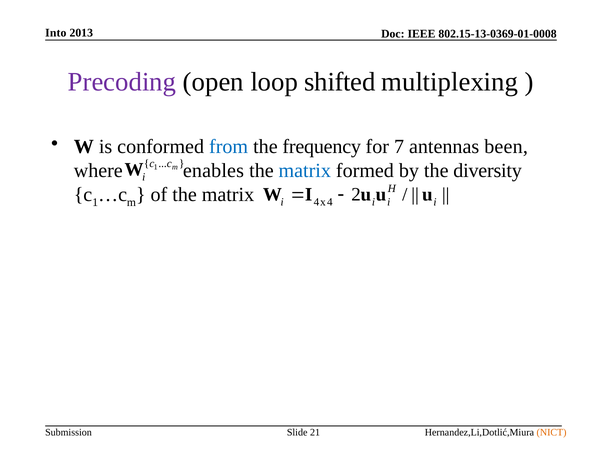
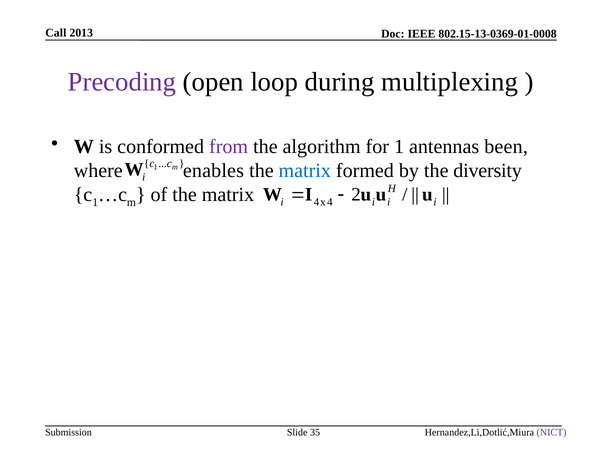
Into: Into -> Call
shifted: shifted -> during
from colour: blue -> purple
frequency: frequency -> algorithm
for 7: 7 -> 1
21: 21 -> 35
NICT colour: orange -> purple
